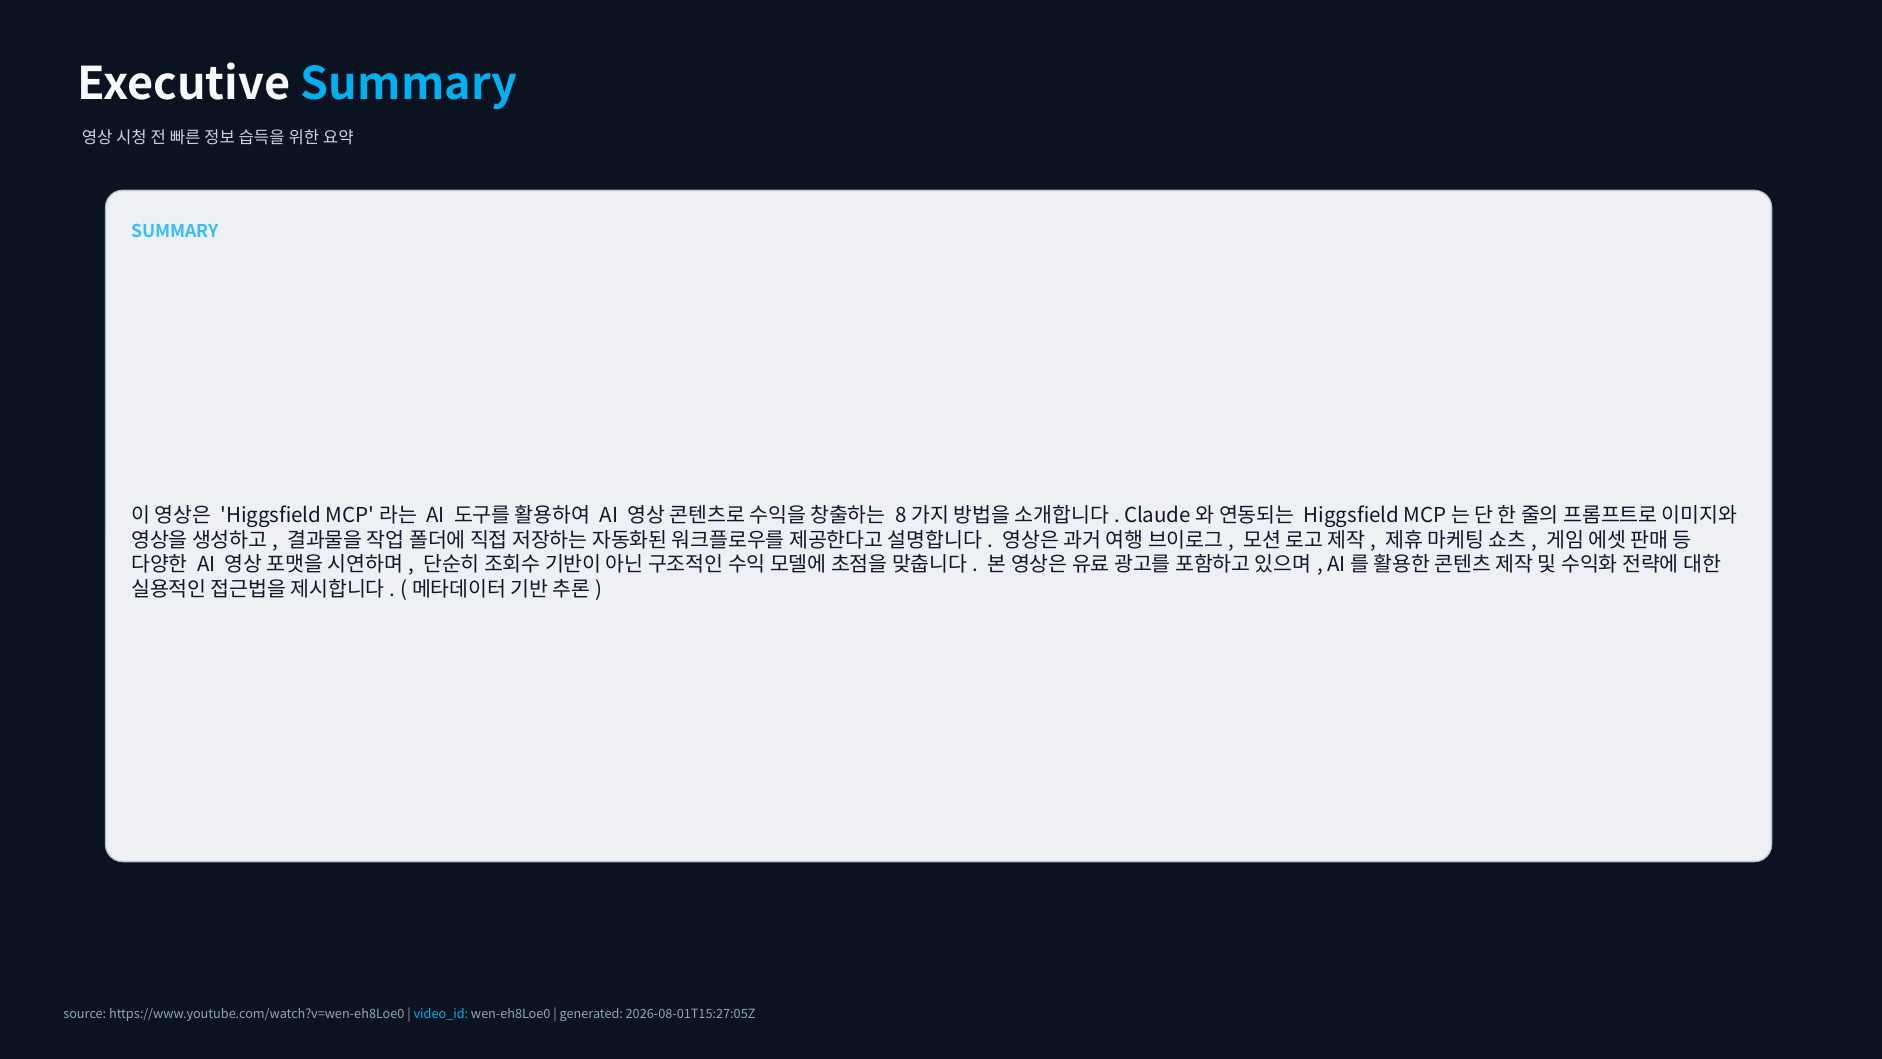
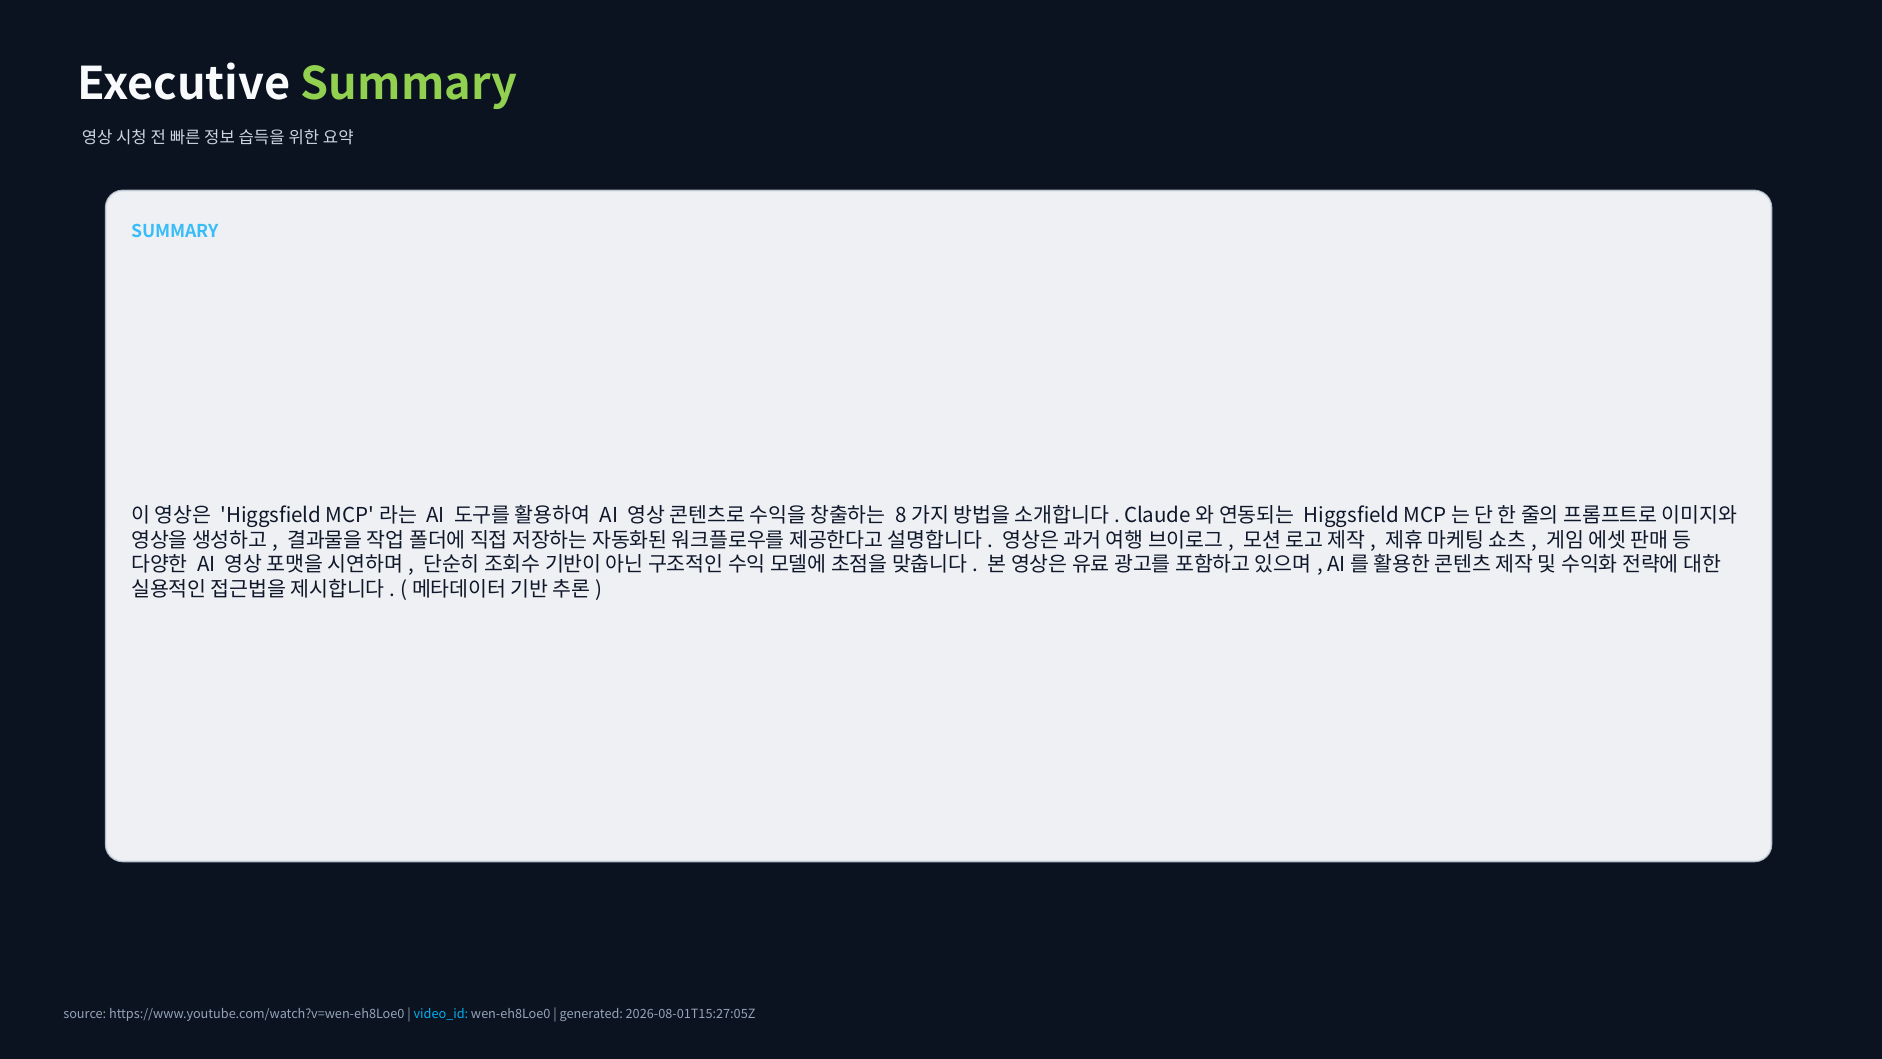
Summary at (409, 84) colour: light blue -> light green
